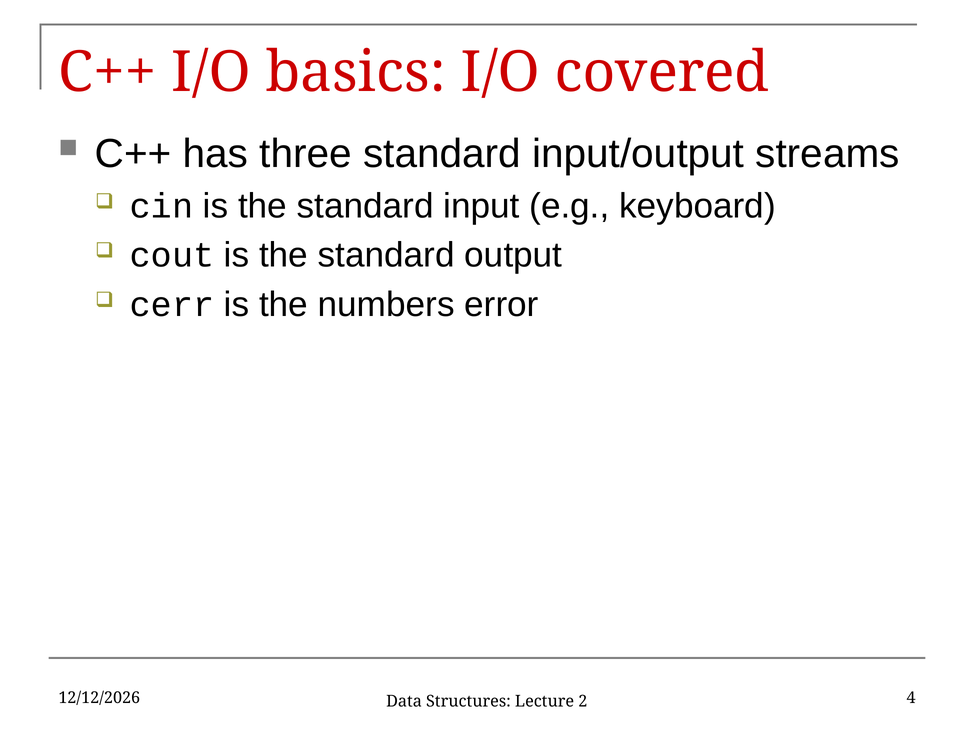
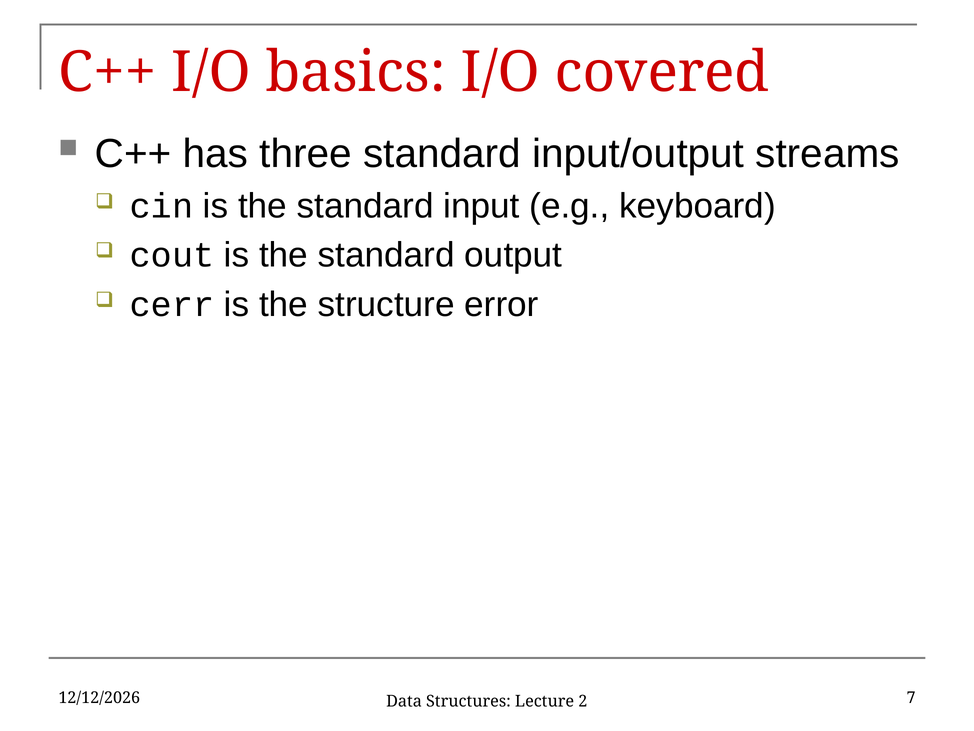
numbers: numbers -> structure
4: 4 -> 7
